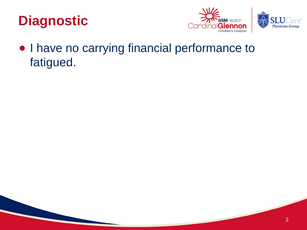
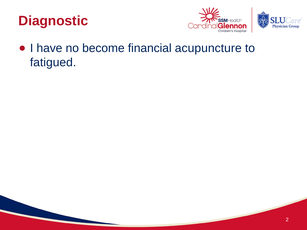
carrying: carrying -> become
performance: performance -> acupuncture
